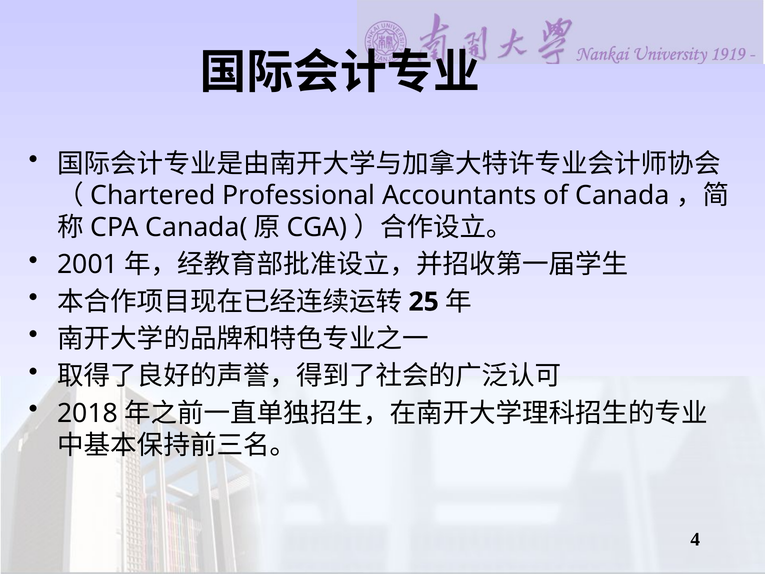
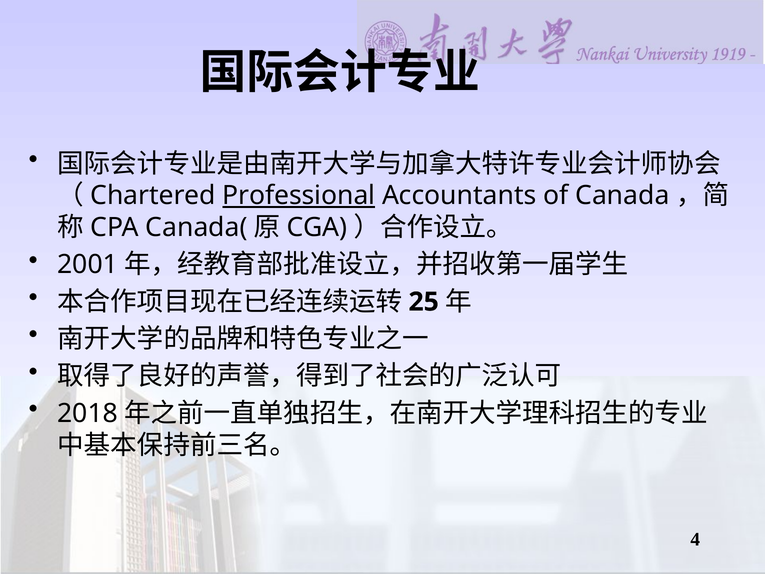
Professional underline: none -> present
